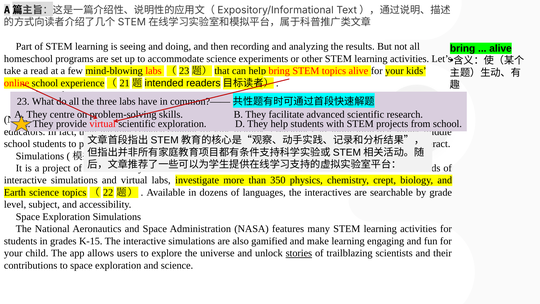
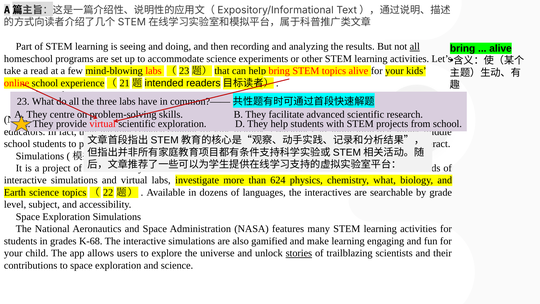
all at (415, 47) underline: none -> present
350: 350 -> 624
chemistry crept: crept -> what
K-15: K-15 -> K-68
